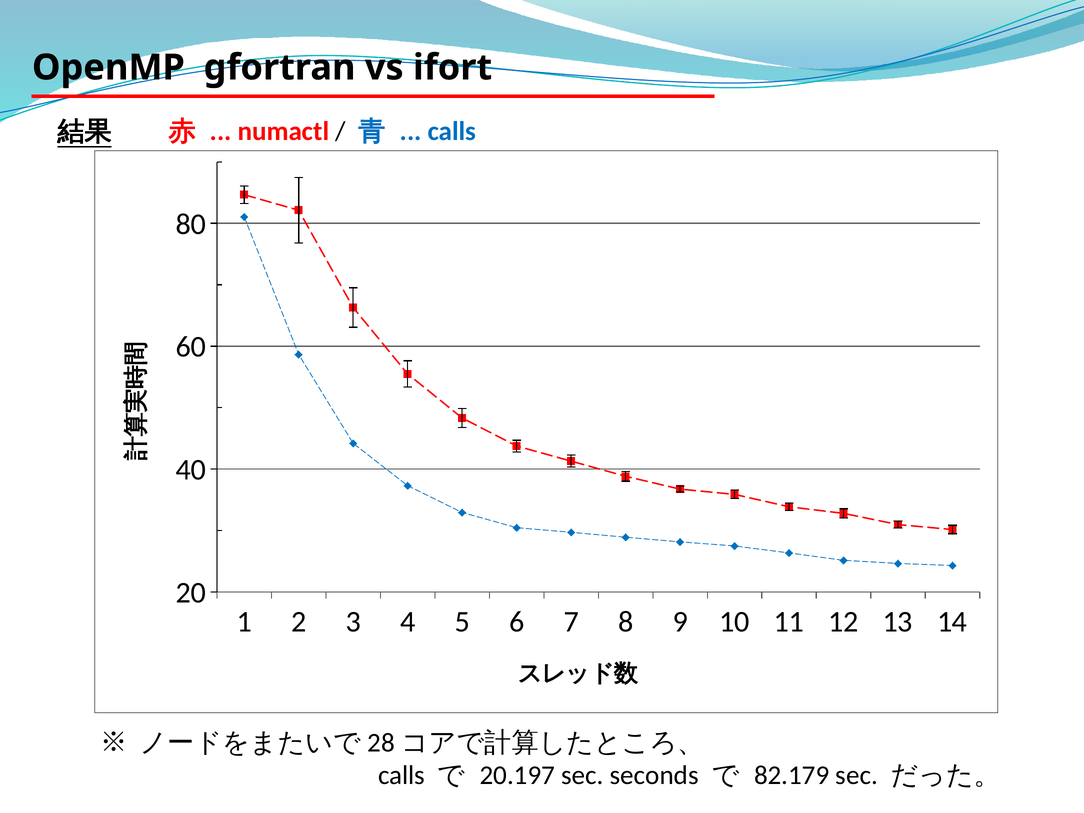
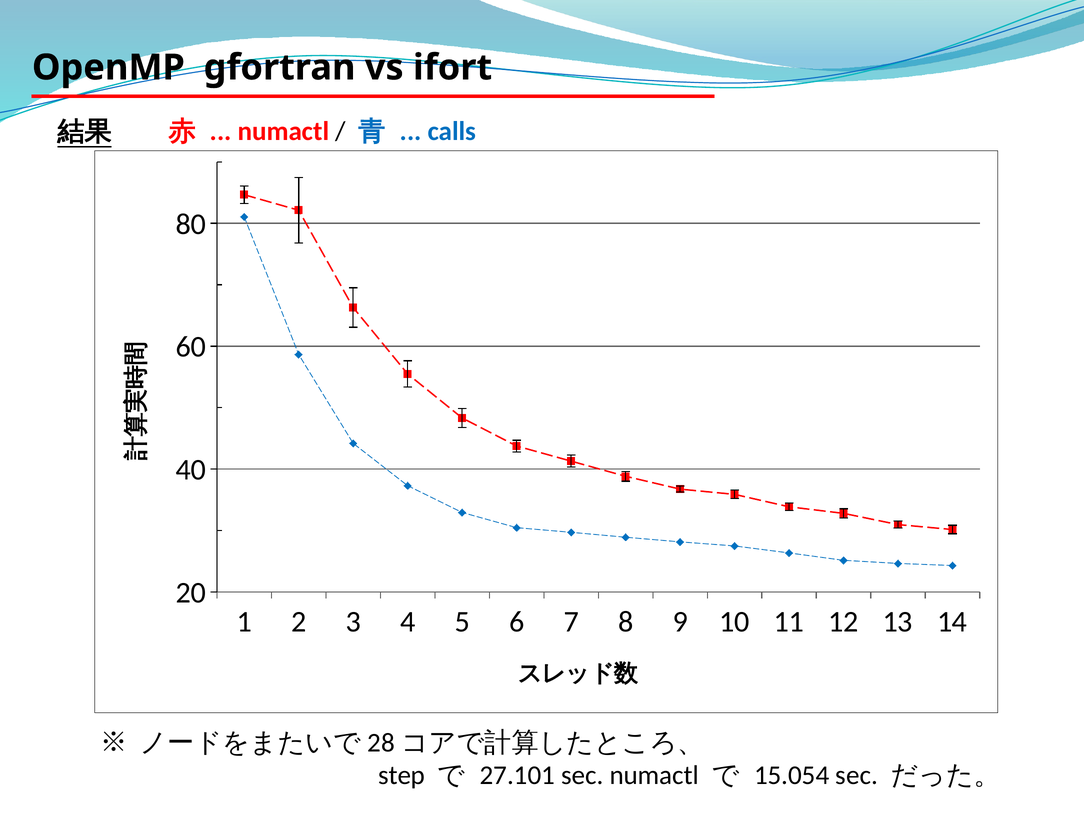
calls at (402, 775): calls -> step
20.197: 20.197 -> 27.101
sec seconds: seconds -> numactl
82.179: 82.179 -> 15.054
